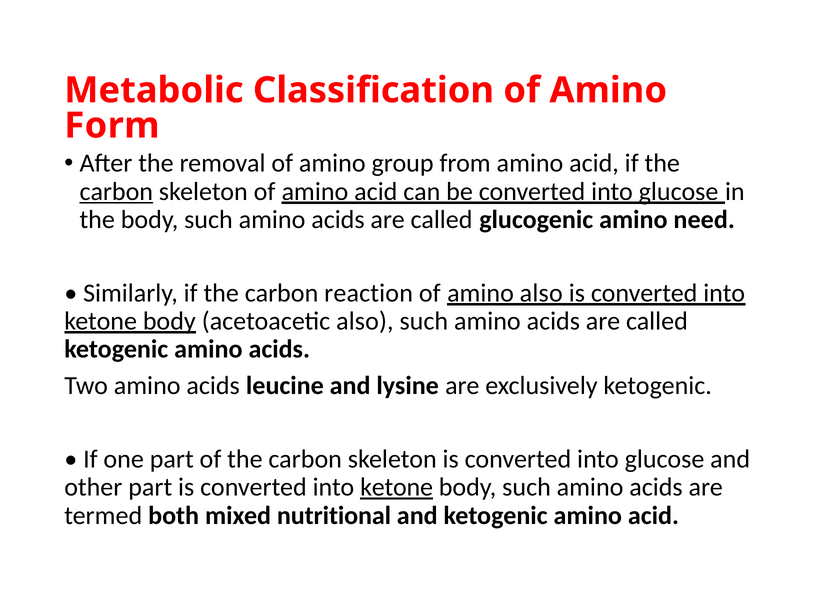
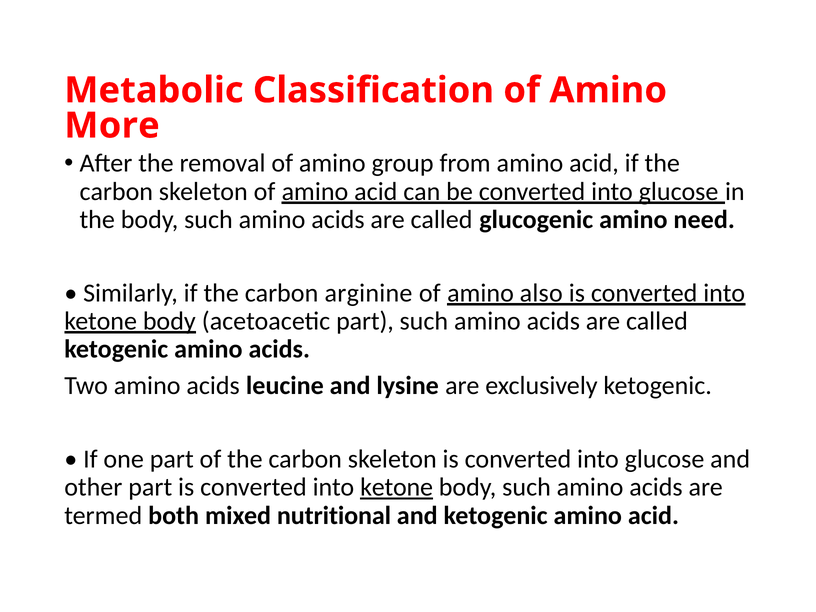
Form: Form -> More
carbon at (116, 191) underline: present -> none
reaction: reaction -> arginine
acetoacetic also: also -> part
